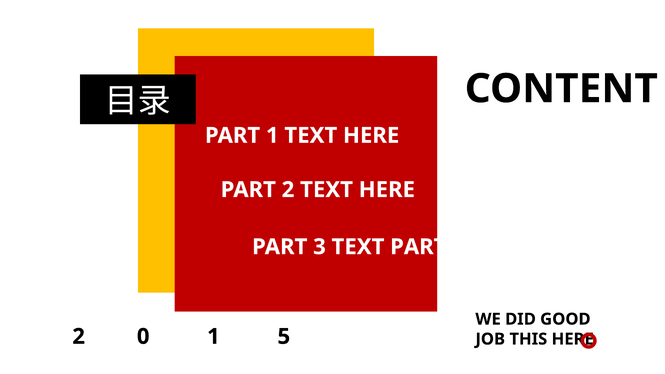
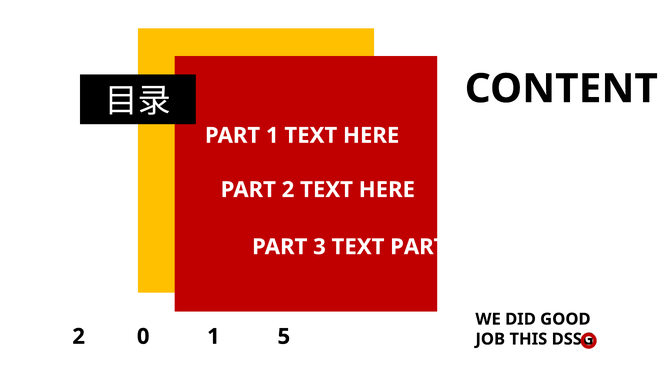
THIS HERE: HERE -> DSSG
